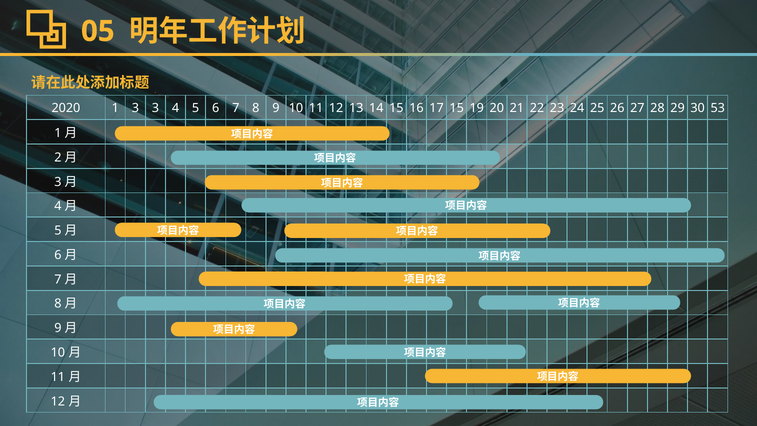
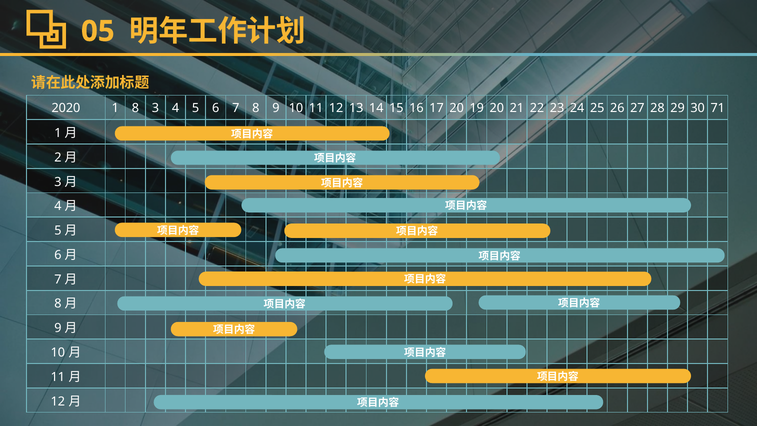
1 3: 3 -> 8
17 15: 15 -> 20
53: 53 -> 71
